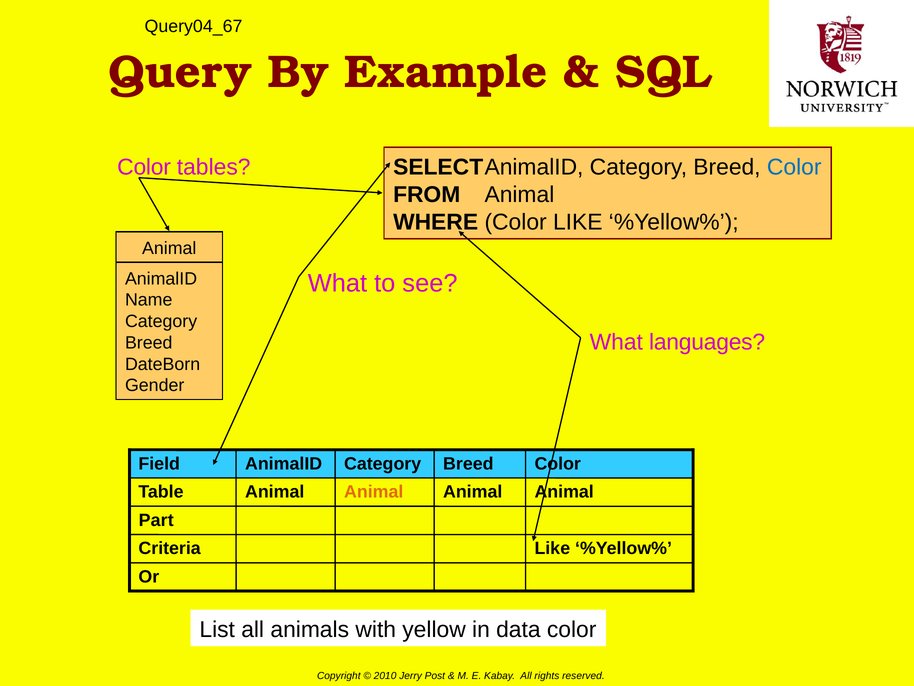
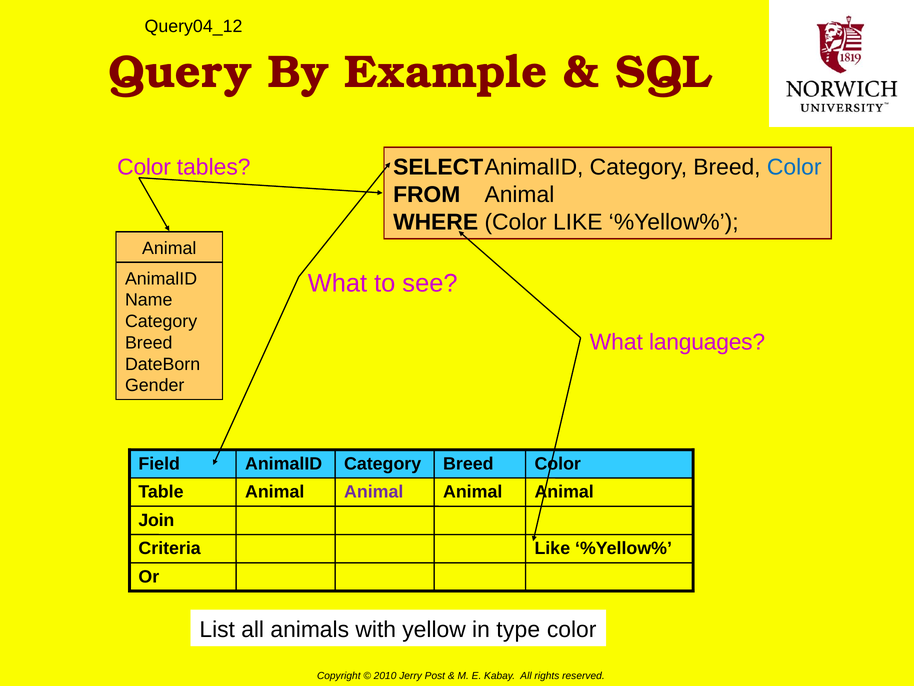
Query04_67: Query04_67 -> Query04_12
Animal at (374, 492) colour: orange -> purple
Part: Part -> Join
data: data -> type
